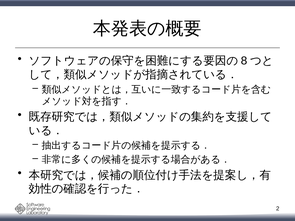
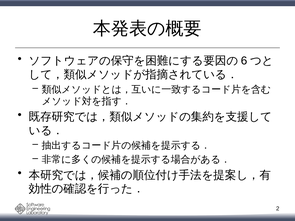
8: 8 -> 6
